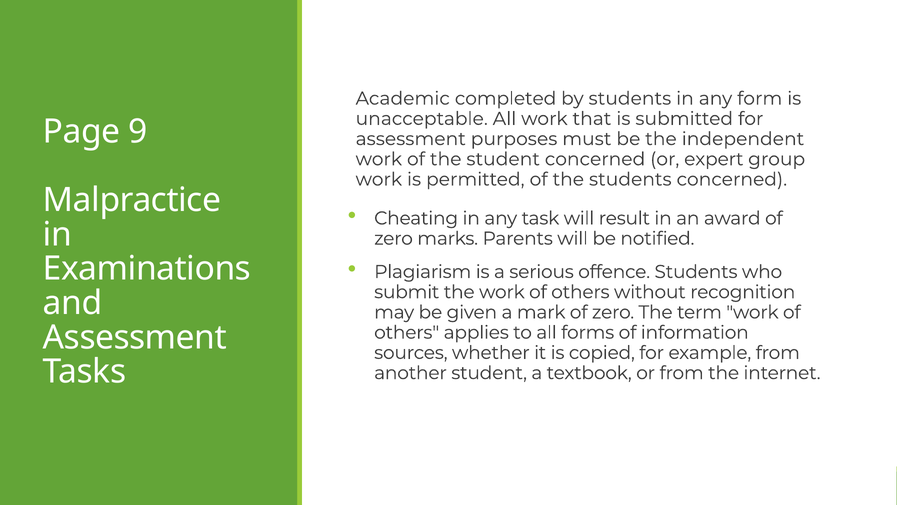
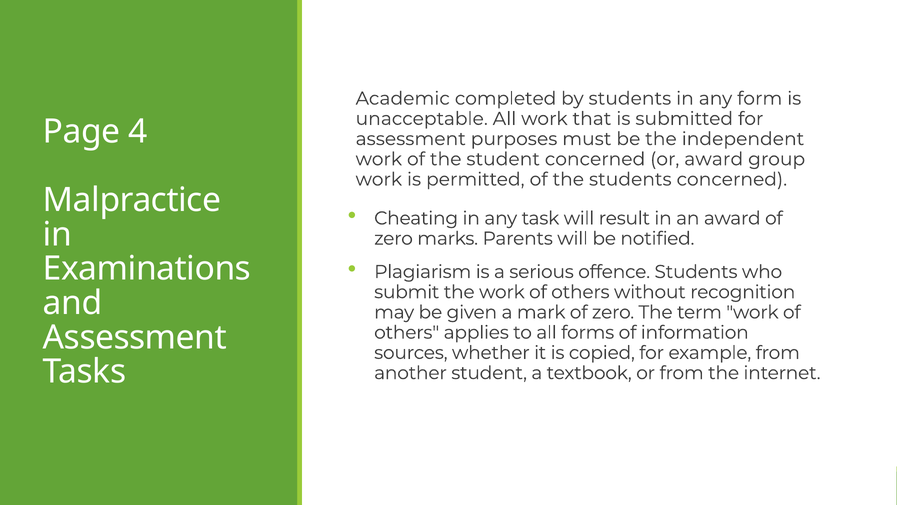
9: 9 -> 4
or expert: expert -> award
